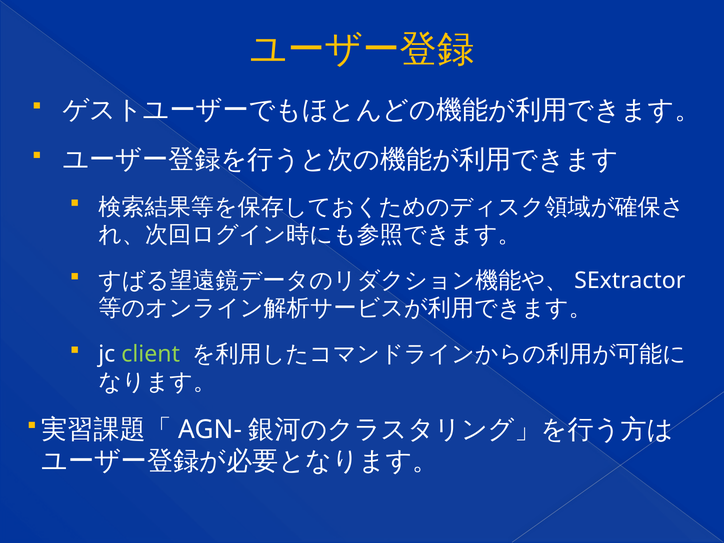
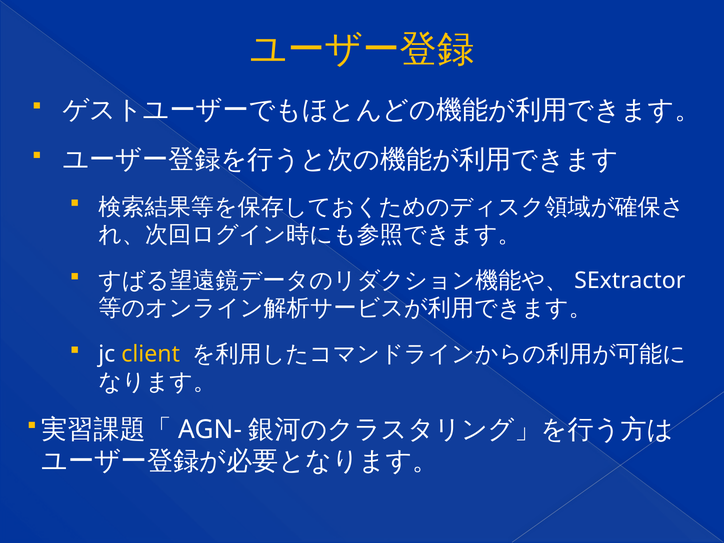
client colour: light green -> yellow
